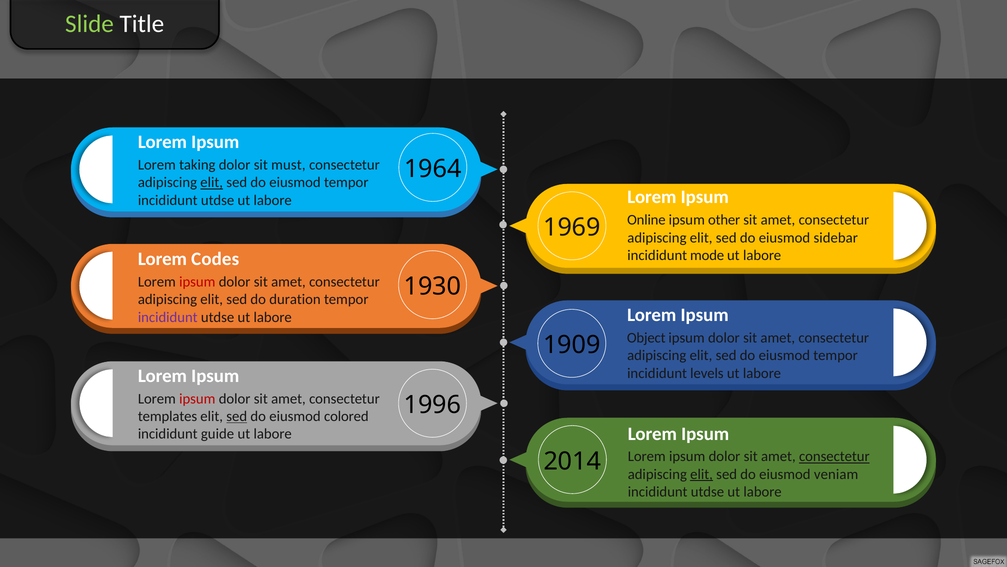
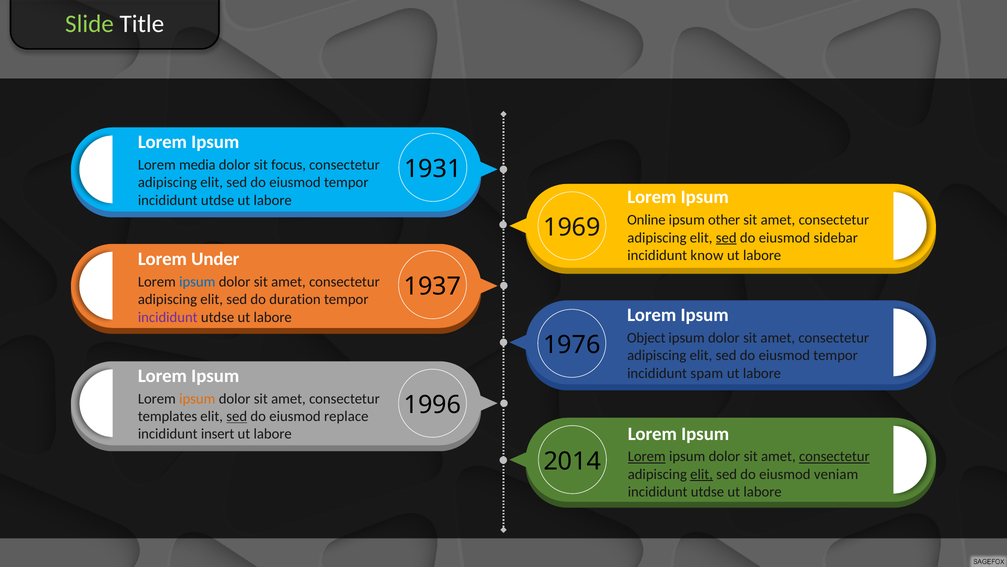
taking: taking -> media
must: must -> focus
1964: 1964 -> 1931
elit at (212, 182) underline: present -> none
sed at (726, 237) underline: none -> present
mode: mode -> know
Codes: Codes -> Under
ipsum at (197, 282) colour: red -> blue
1930: 1930 -> 1937
1909: 1909 -> 1976
levels: levels -> spam
ipsum at (197, 398) colour: red -> orange
colored: colored -> replace
guide: guide -> insert
Lorem at (647, 456) underline: none -> present
